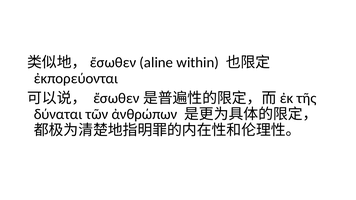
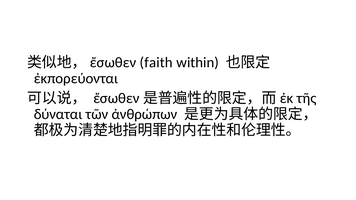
aline: aline -> faith
